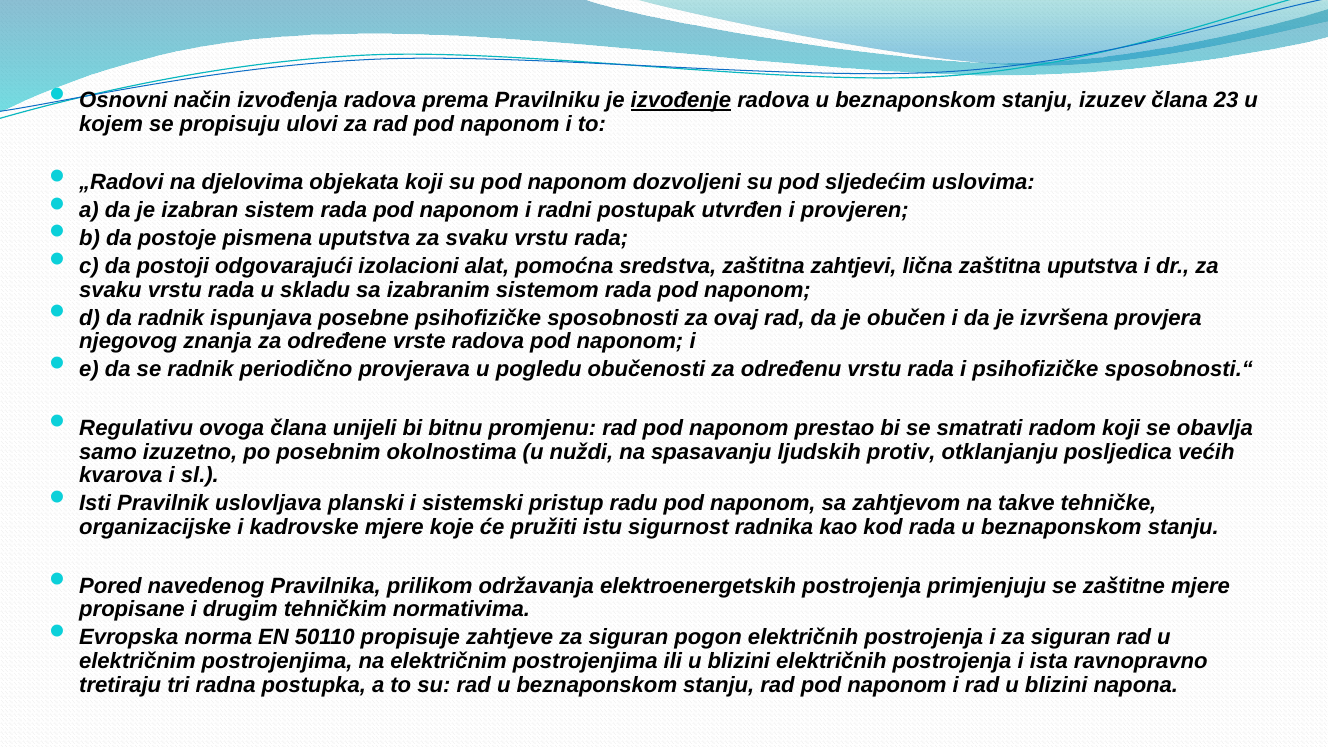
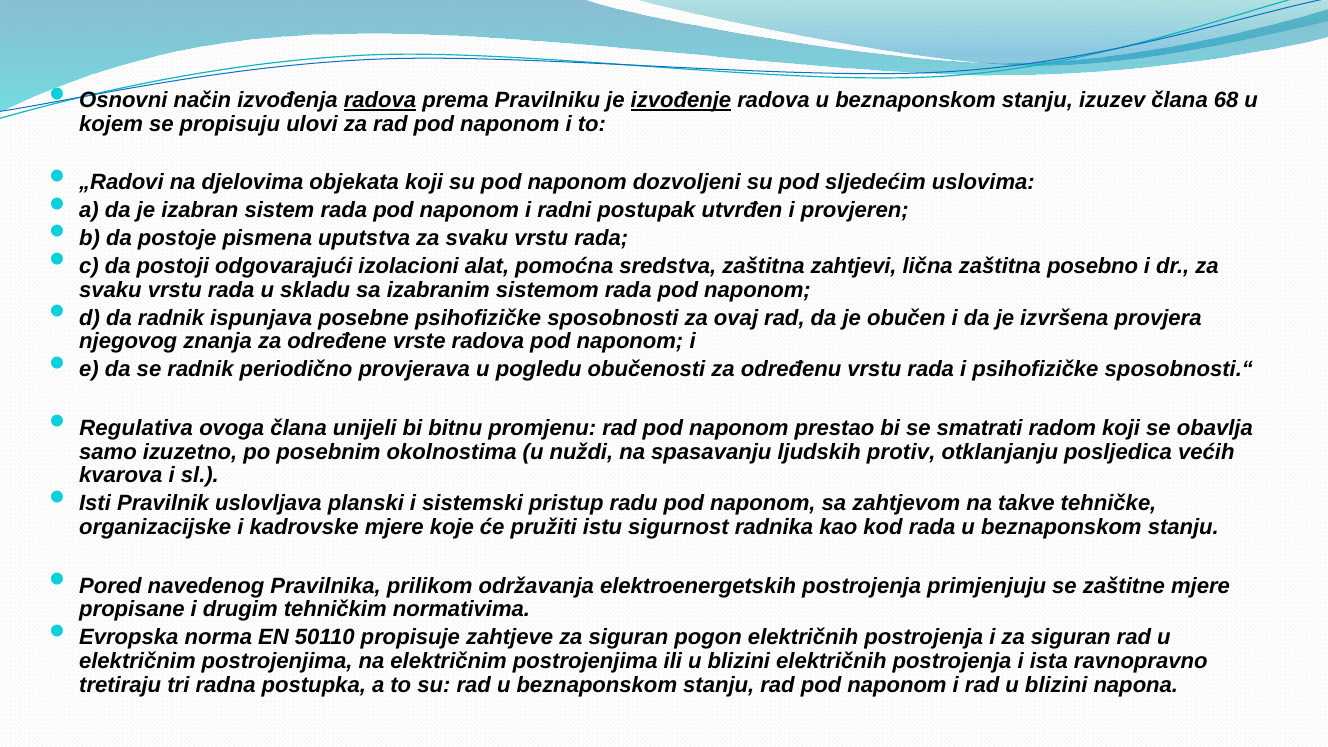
radova at (380, 100) underline: none -> present
23: 23 -> 68
zaštitna uputstva: uputstva -> posebno
Regulativu: Regulativu -> Regulativa
